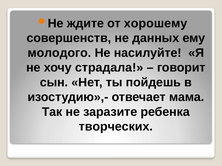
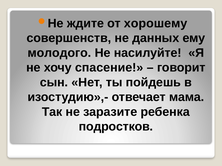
страдала: страдала -> спасение
творческих: творческих -> подростков
